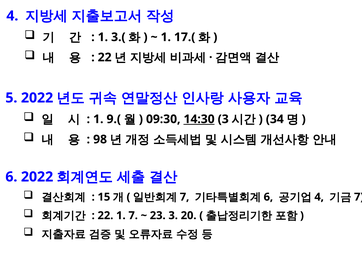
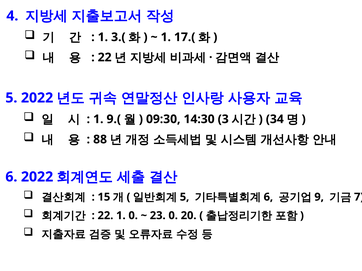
14:30 underline: present -> none
98: 98 -> 88
7 at (185, 197): 7 -> 5
4 at (319, 197): 4 -> 9
1 7: 7 -> 0
23 3: 3 -> 0
